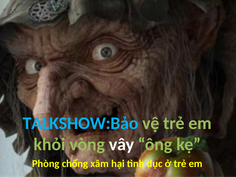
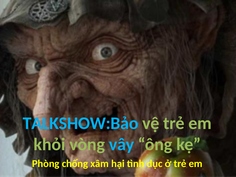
vây colour: white -> light blue
